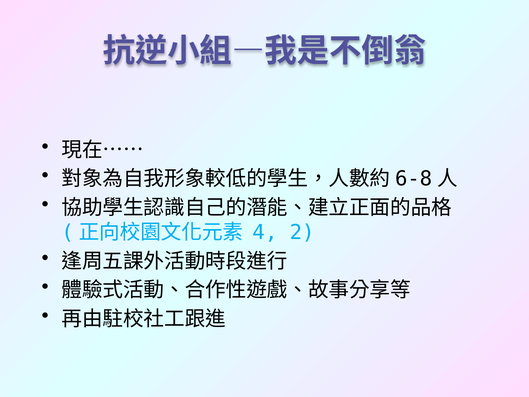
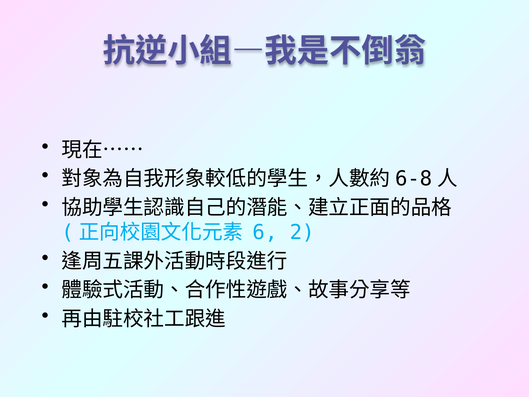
4: 4 -> 6
